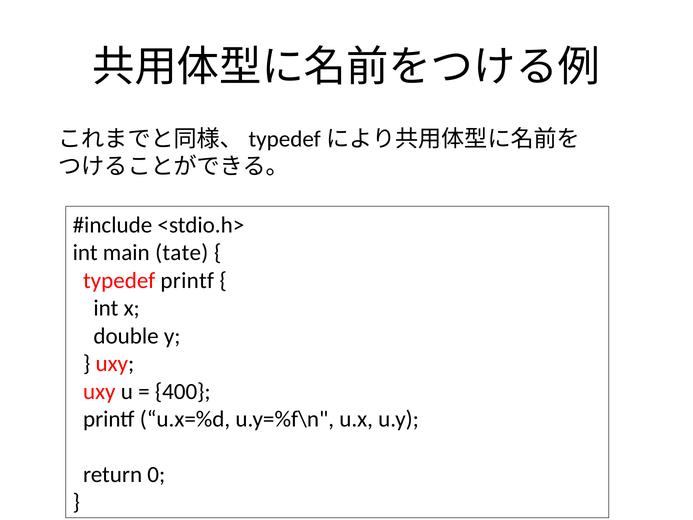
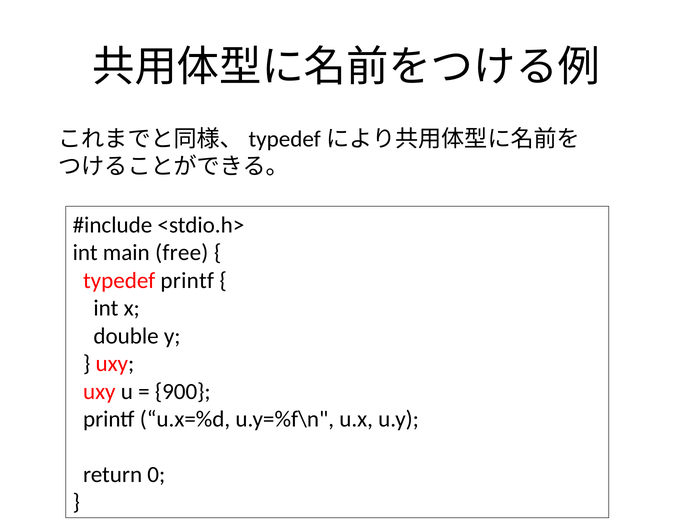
tate: tate -> free
400: 400 -> 900
